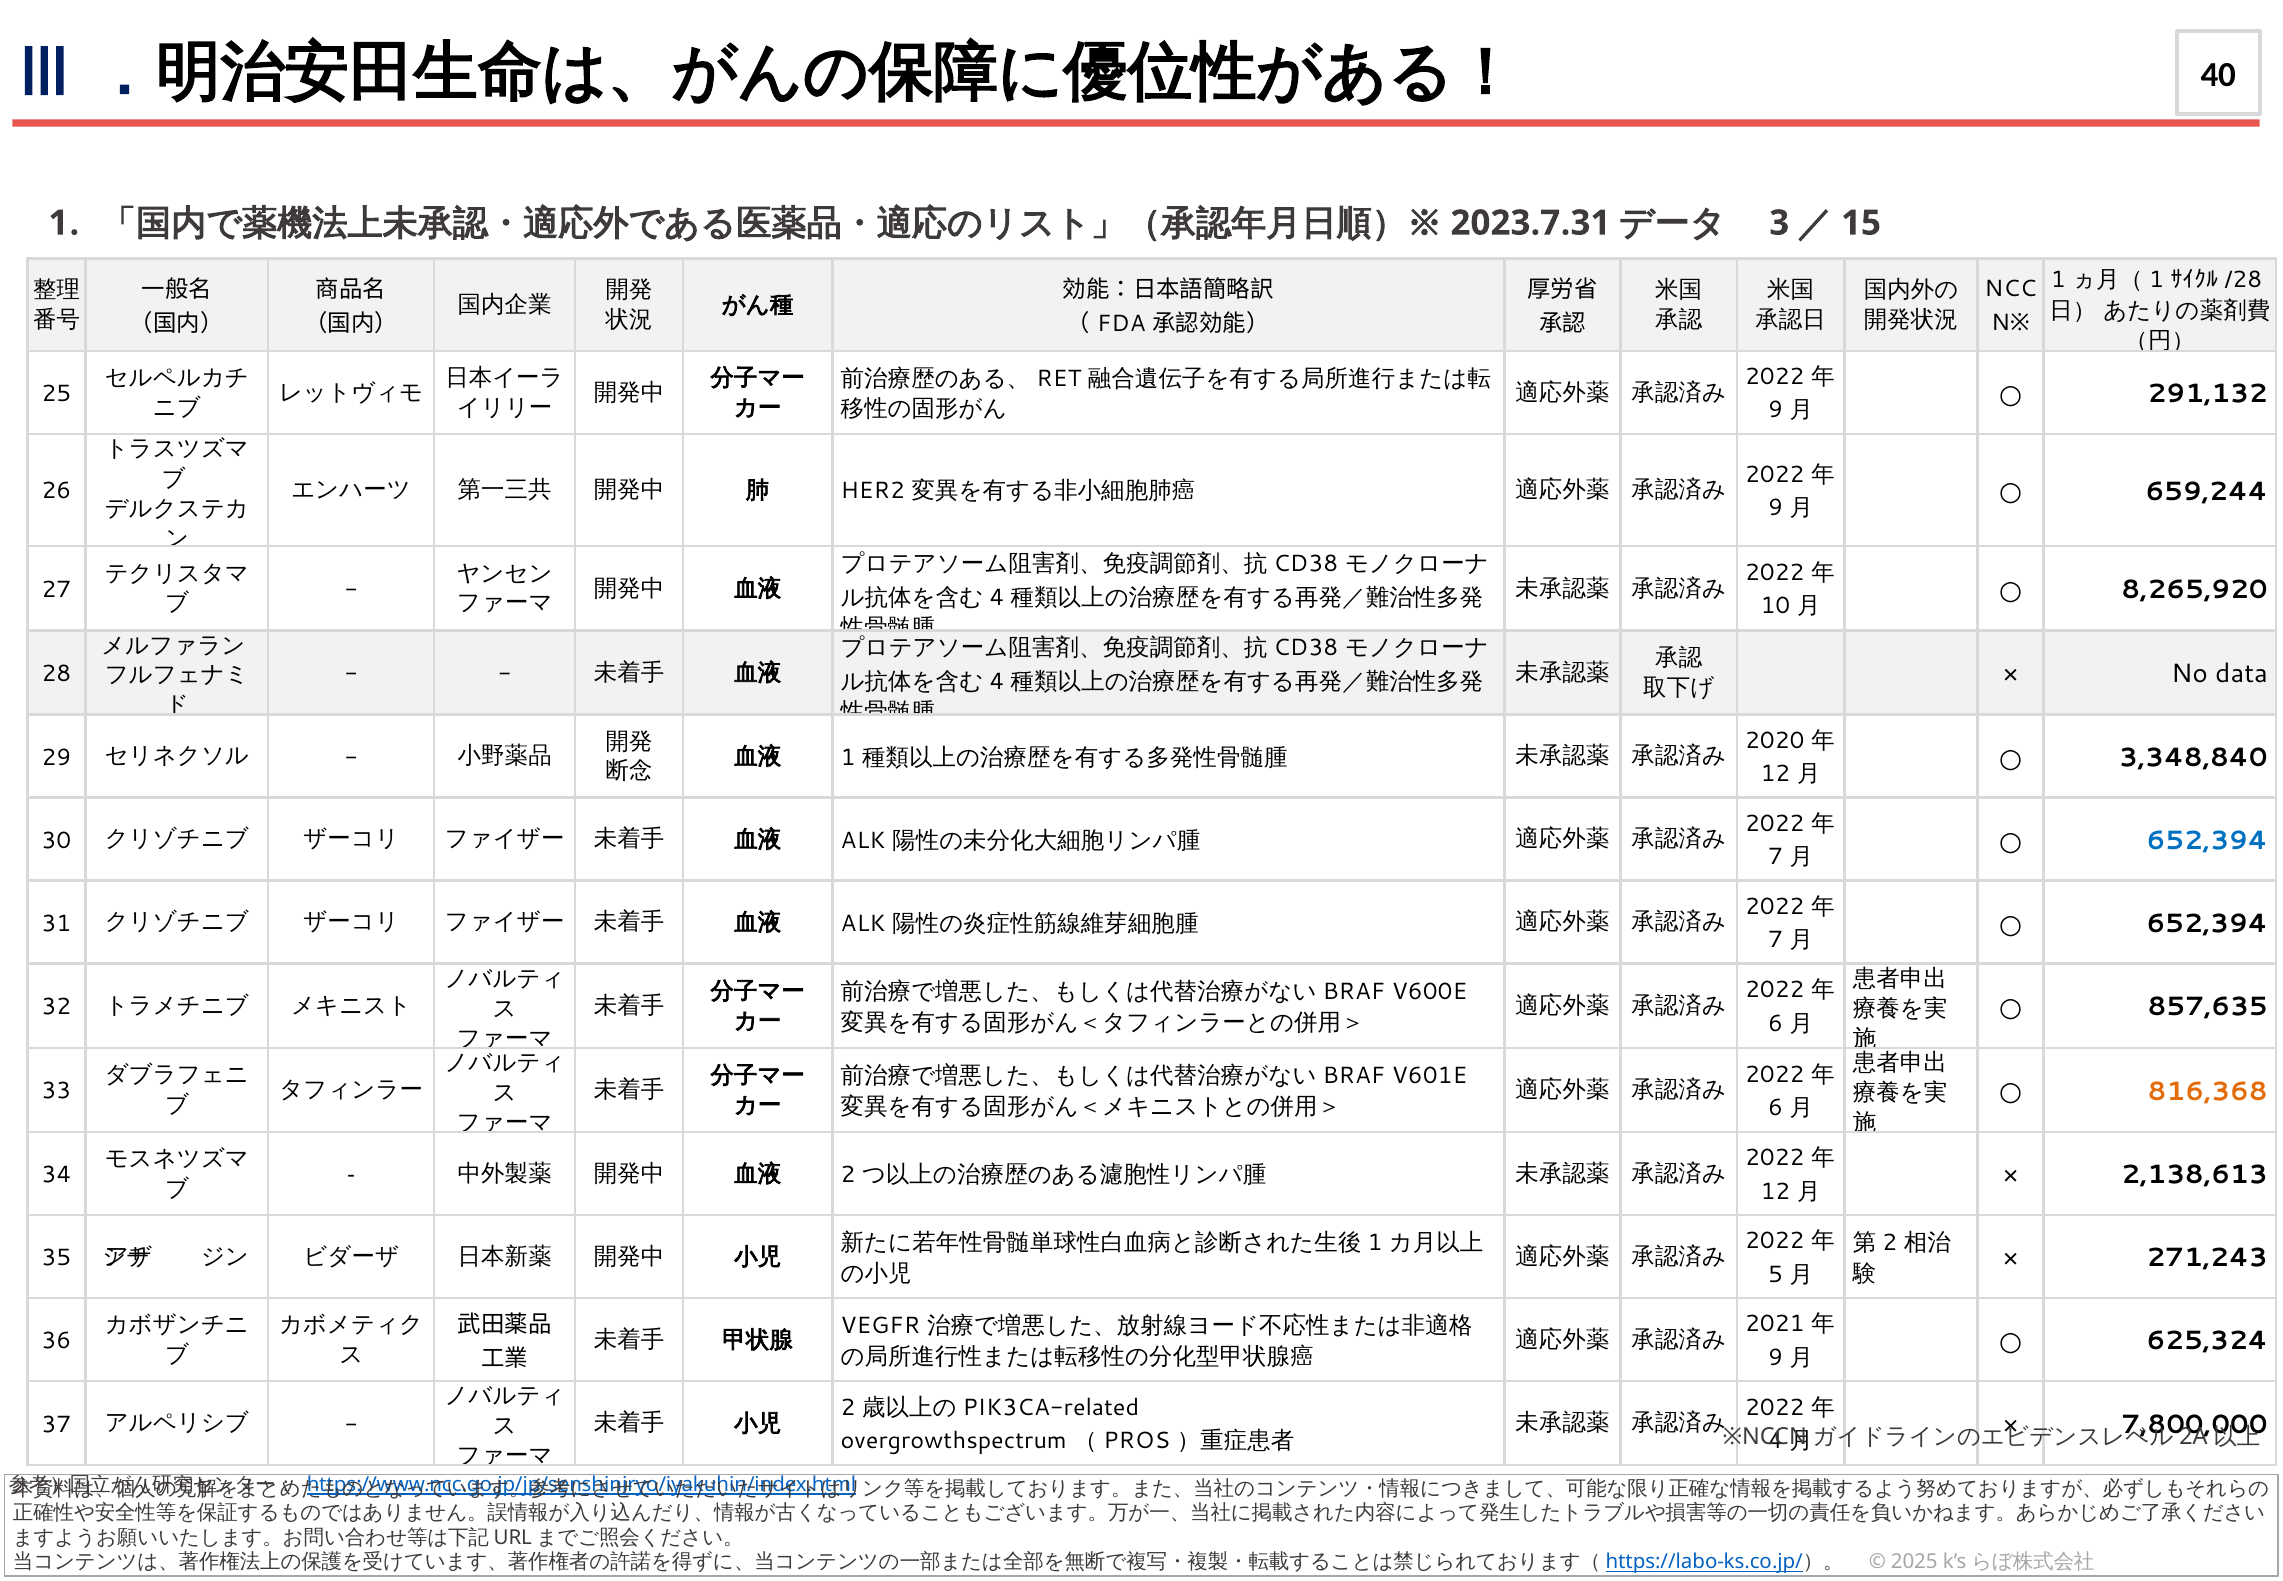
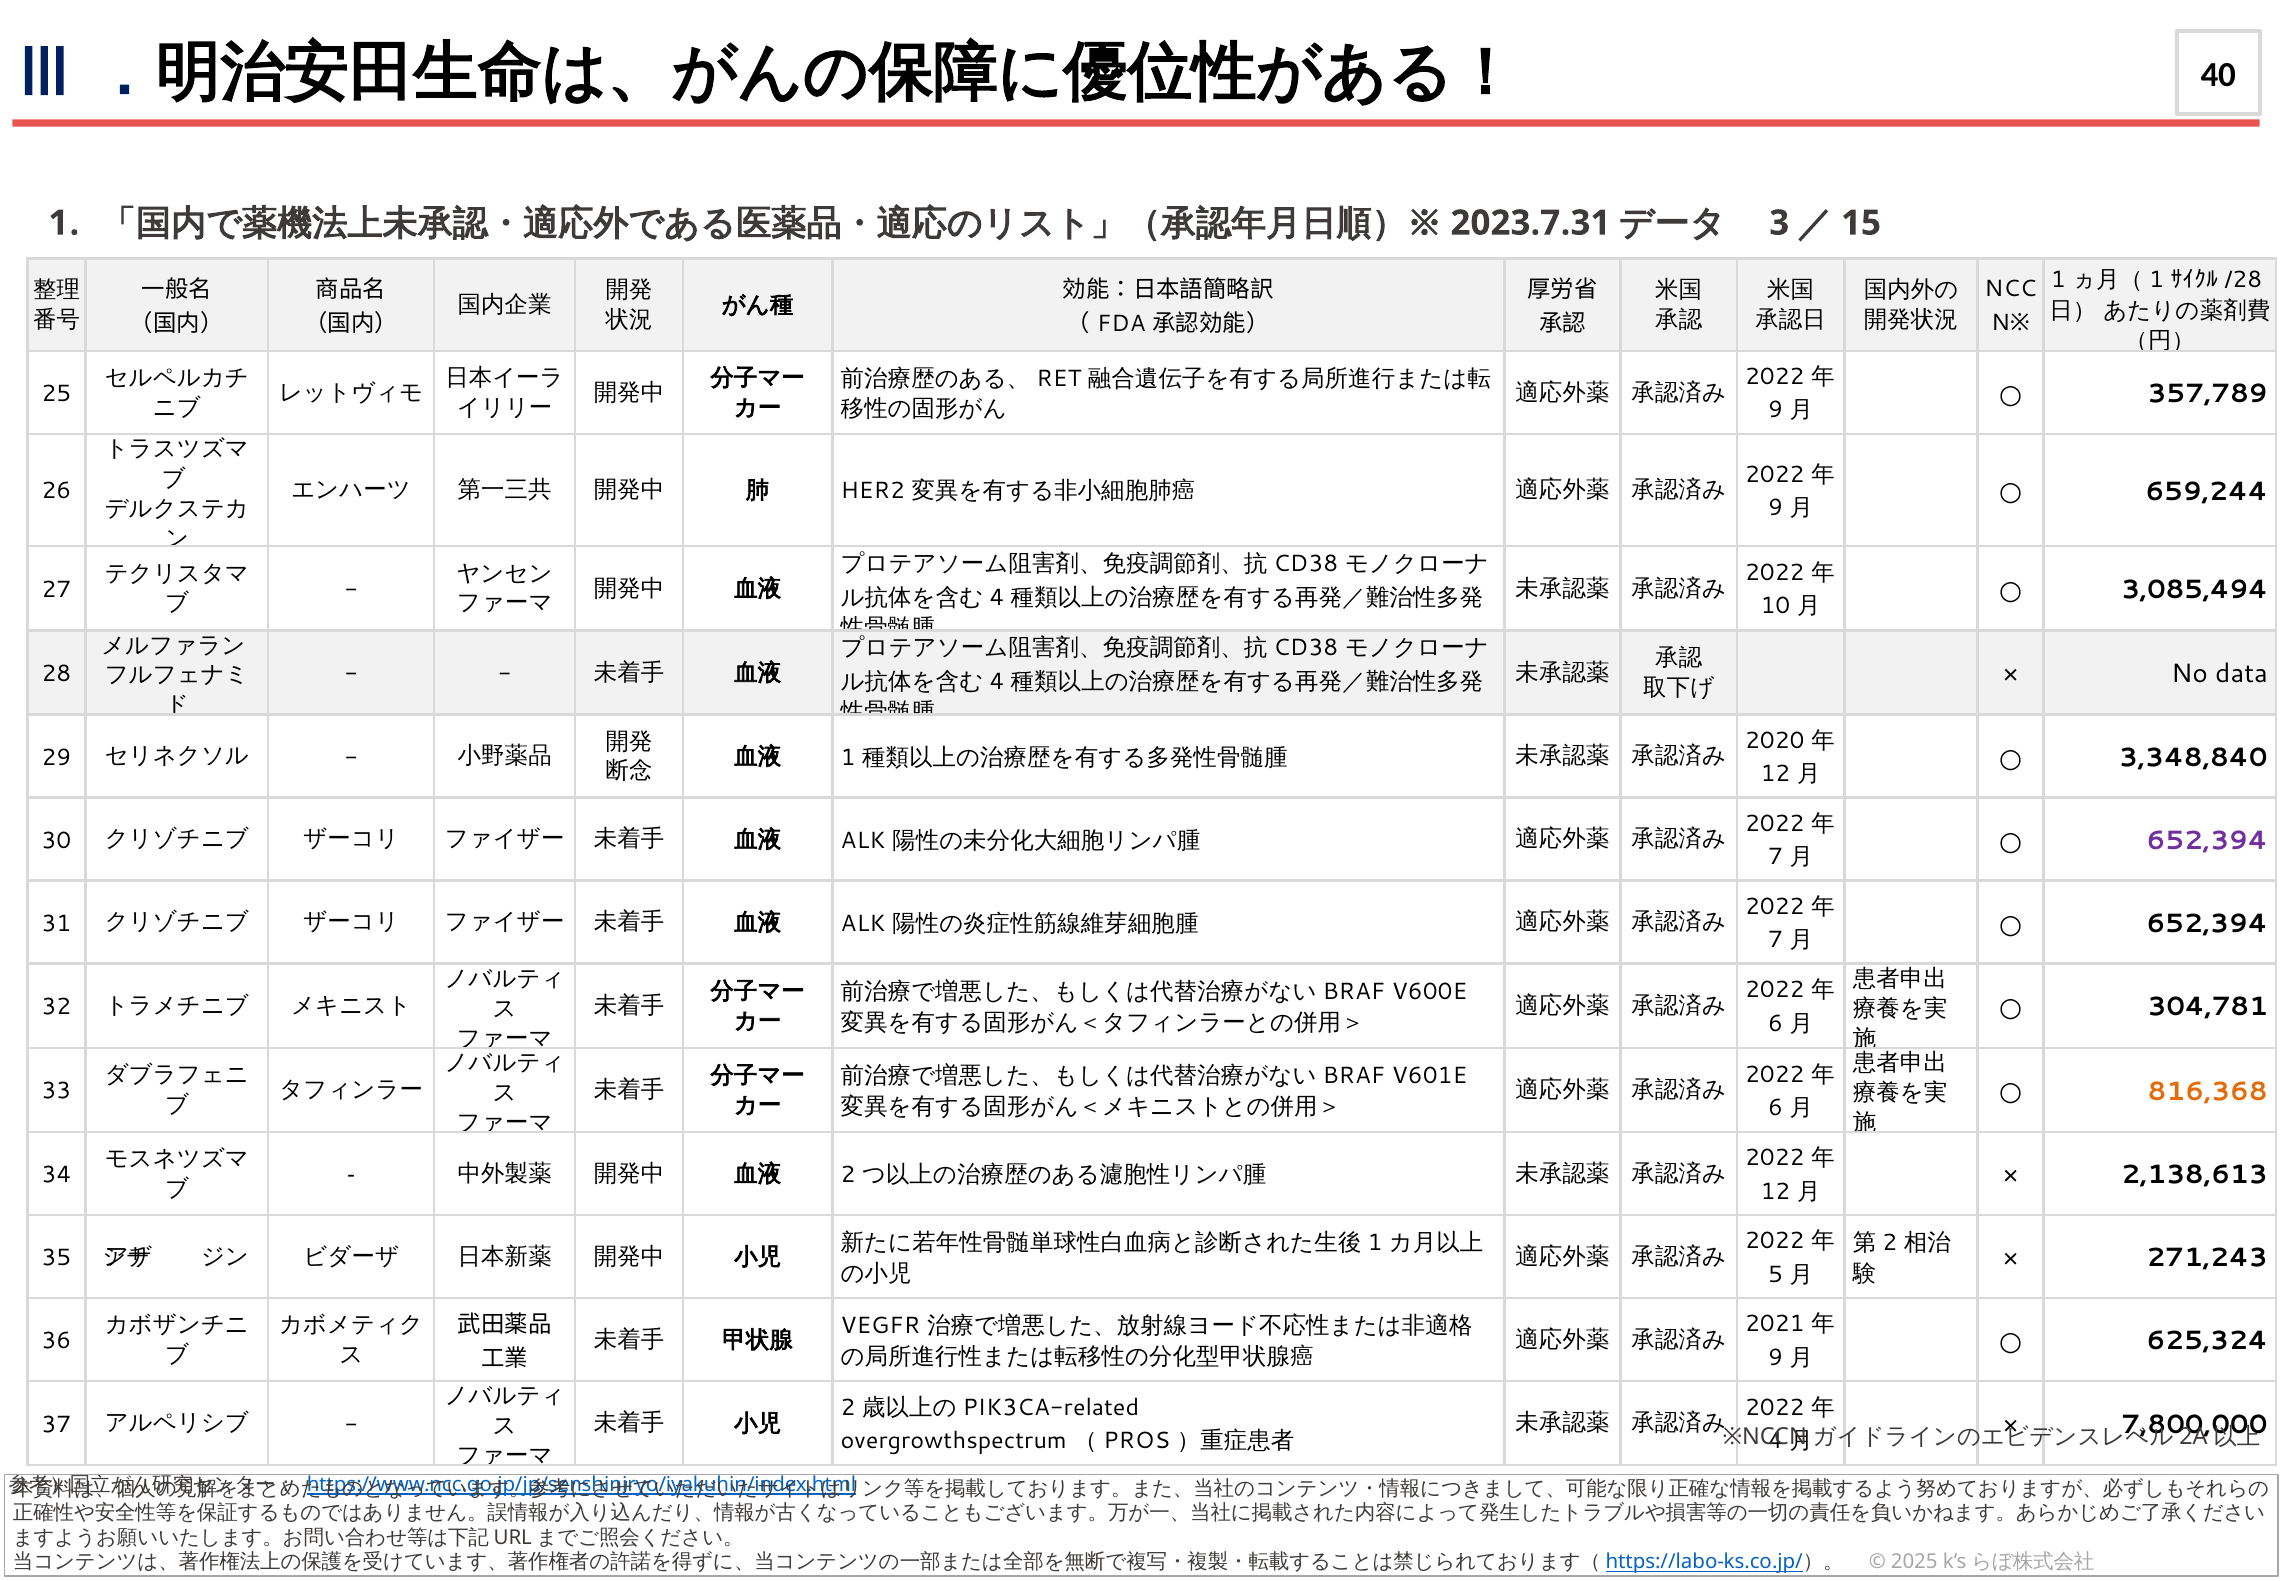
291,132: 291,132 -> 357,789
8,265,920: 8,265,920 -> 3,085,494
652,394 at (2207, 840) colour: blue -> purple
857,635: 857,635 -> 304,781
